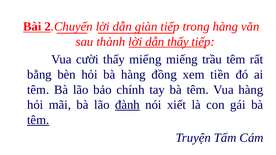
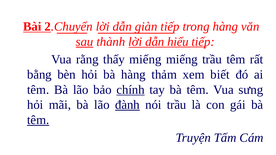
sau underline: none -> present
dẫn thấy: thấy -> hiểu
cười: cười -> rằng
đồng: đồng -> thảm
tiền: tiền -> biết
chính underline: none -> present
Vua hàng: hàng -> sưng
nói xiết: xiết -> trầu
